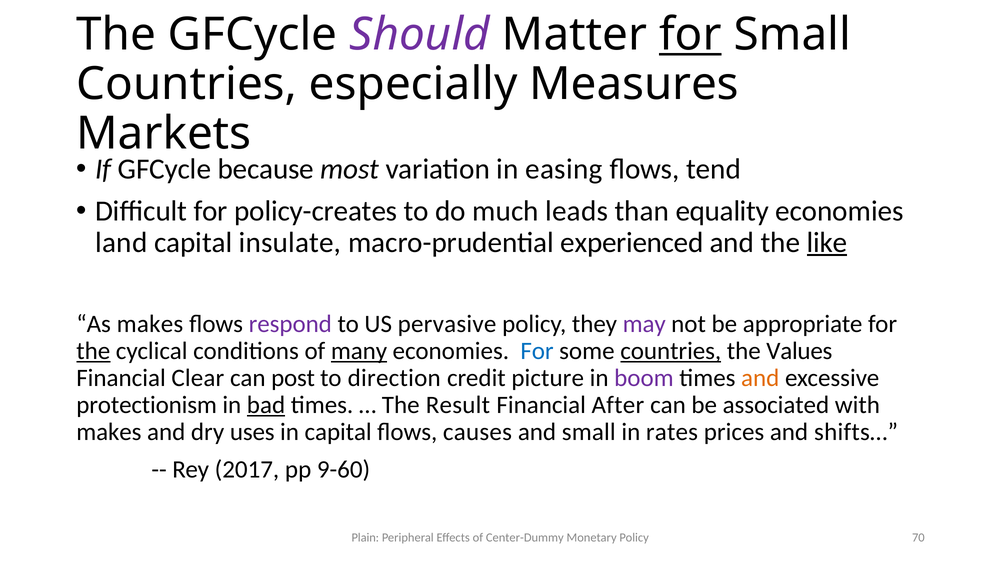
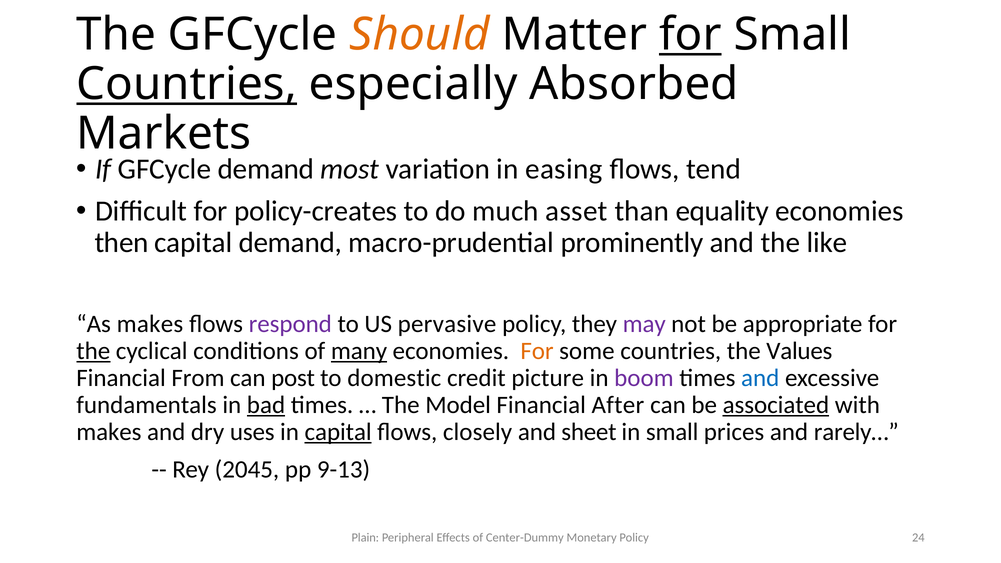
Should colour: purple -> orange
Countries at (187, 84) underline: none -> present
Measures: Measures -> Absorbed
GFCycle because: because -> demand
leads: leads -> asset
land: land -> then
capital insulate: insulate -> demand
experienced: experienced -> prominently
like underline: present -> none
For at (537, 351) colour: blue -> orange
countries at (671, 351) underline: present -> none
Clear: Clear -> From
direction: direction -> domestic
and at (760, 378) colour: orange -> blue
protectionism: protectionism -> fundamentals
Result: Result -> Model
associated underline: none -> present
capital at (338, 432) underline: none -> present
causes: causes -> closely
and small: small -> sheet
in rates: rates -> small
shifts…: shifts… -> rarely…
2017: 2017 -> 2045
9-60: 9-60 -> 9-13
70: 70 -> 24
